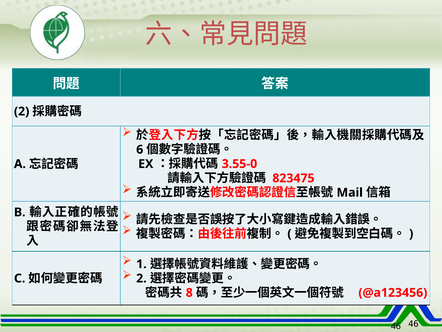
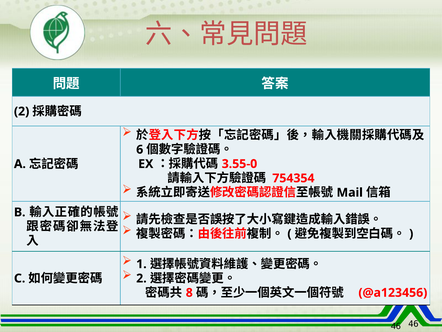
823475: 823475 -> 754354
